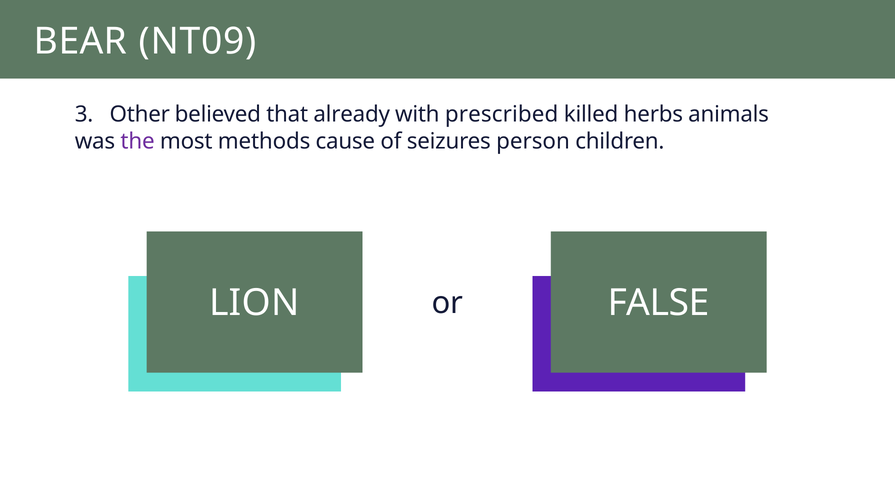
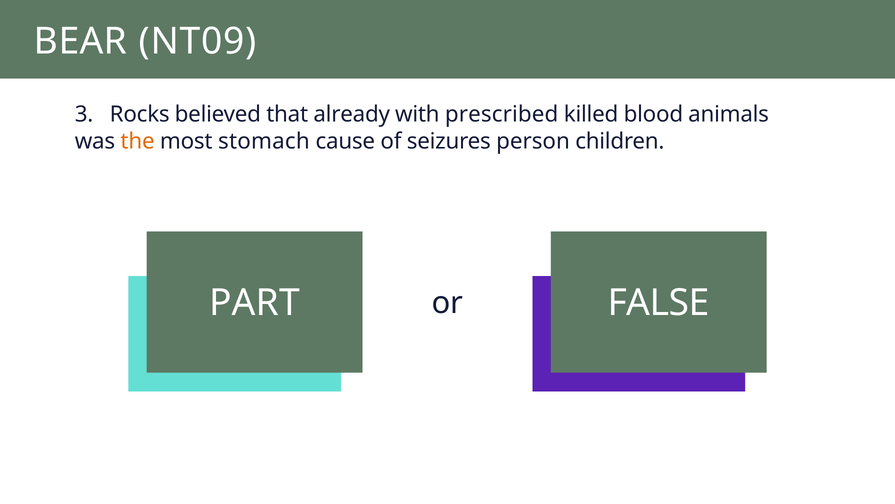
Other: Other -> Rocks
herbs: herbs -> blood
the colour: purple -> orange
methods: methods -> stomach
LION: LION -> PART
